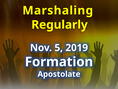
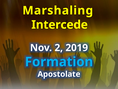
Regularly: Regularly -> Intercede
5: 5 -> 2
Formation colour: white -> light blue
